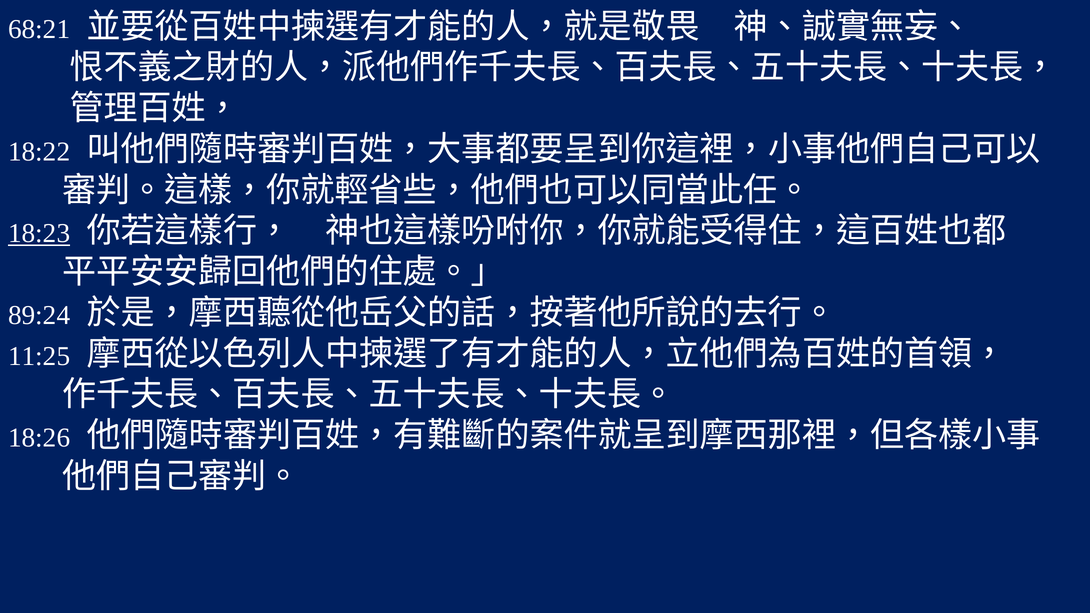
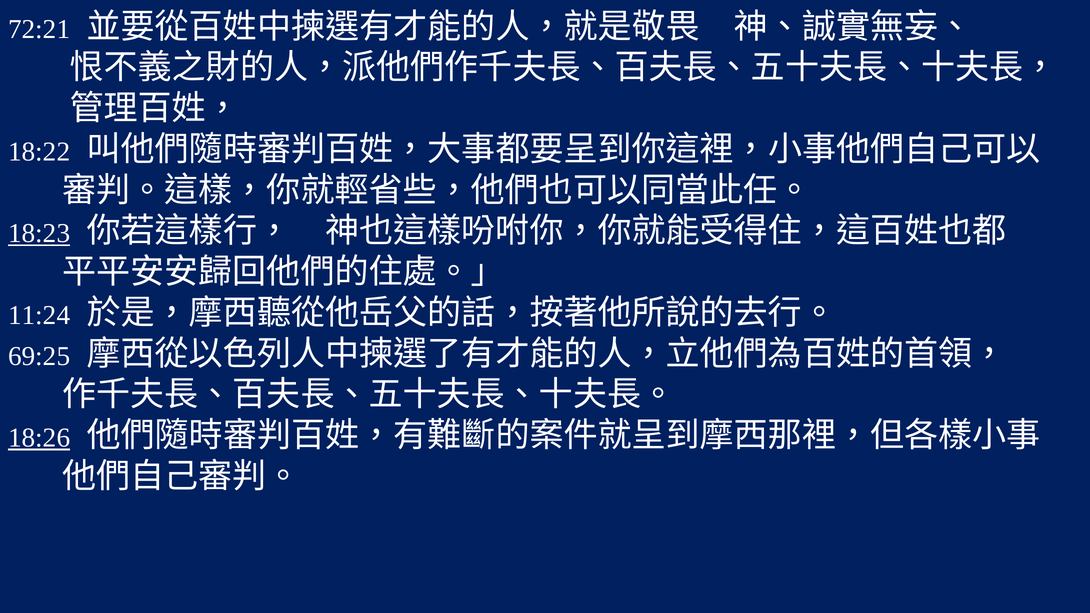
68:21: 68:21 -> 72:21
89:24: 89:24 -> 11:24
11:25: 11:25 -> 69:25
18:26 underline: none -> present
